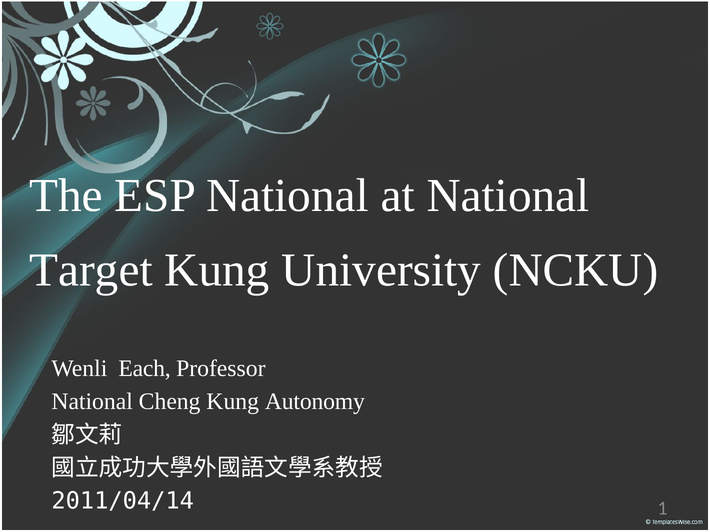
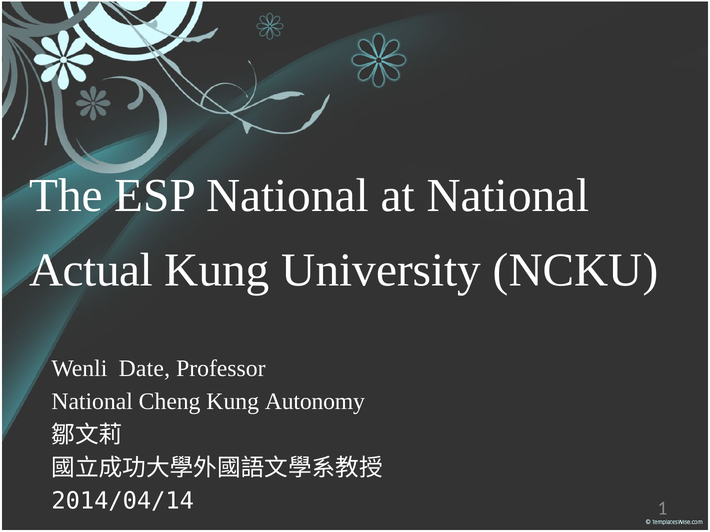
Target: Target -> Actual
Each: Each -> Date
2011/04/14: 2011/04/14 -> 2014/04/14
